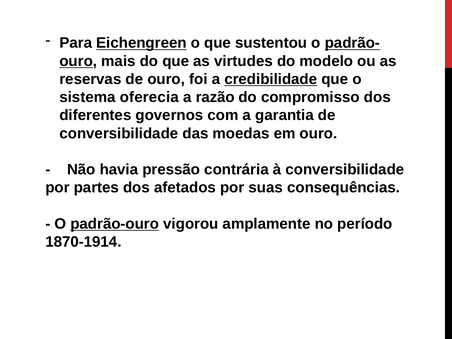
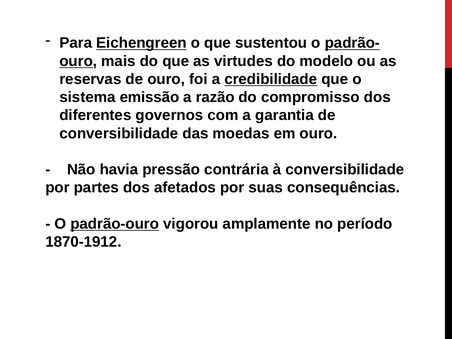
oferecia: oferecia -> emissão
1870-1914: 1870-1914 -> 1870-1912
